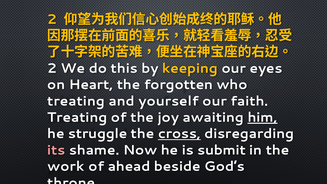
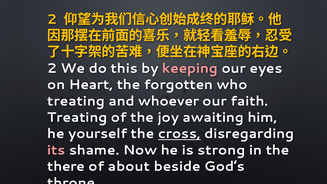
keeping colour: yellow -> pink
yourself: yourself -> whoever
him underline: present -> none
struggle: struggle -> yourself
submit: submit -> strong
work: work -> there
ahead: ahead -> about
